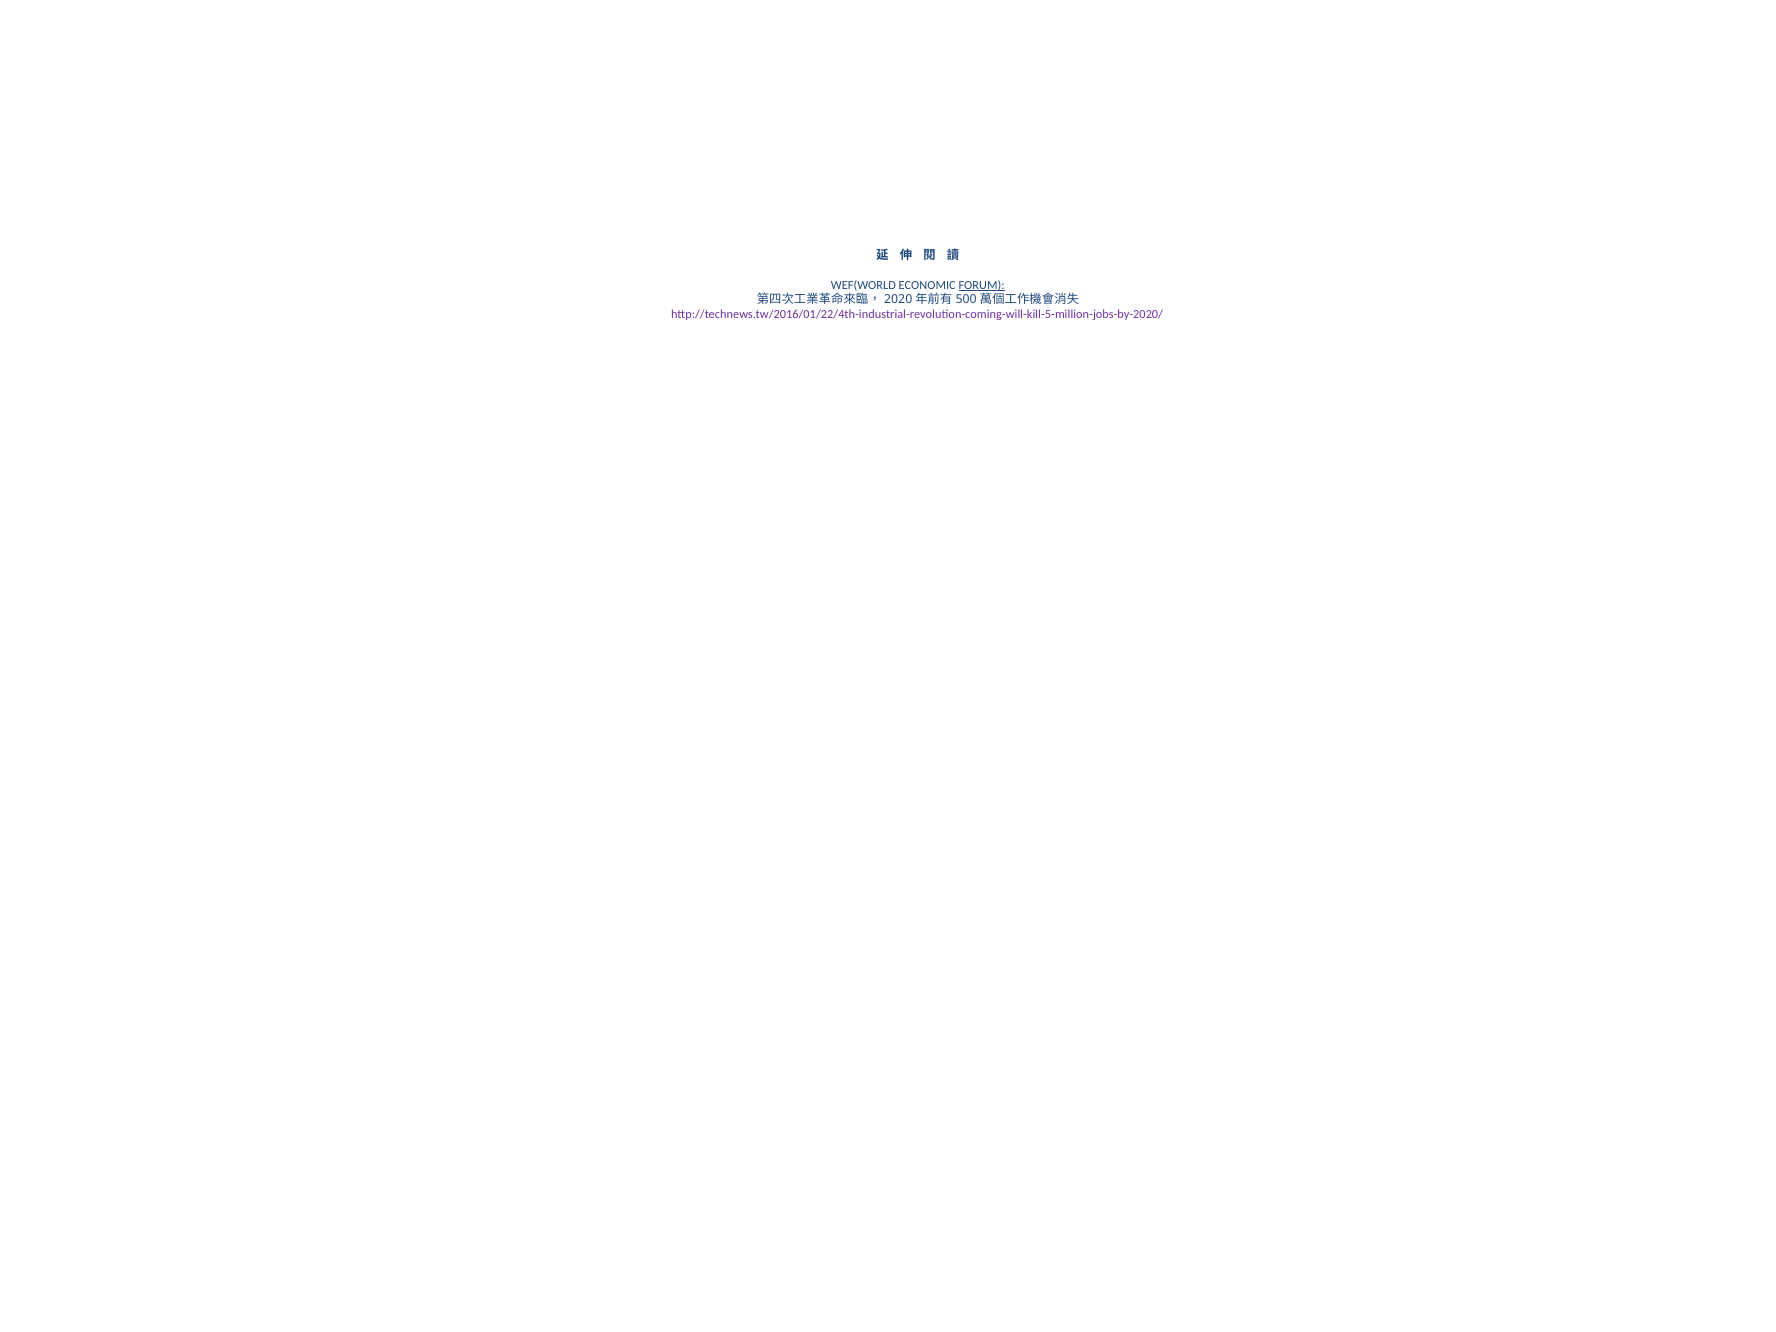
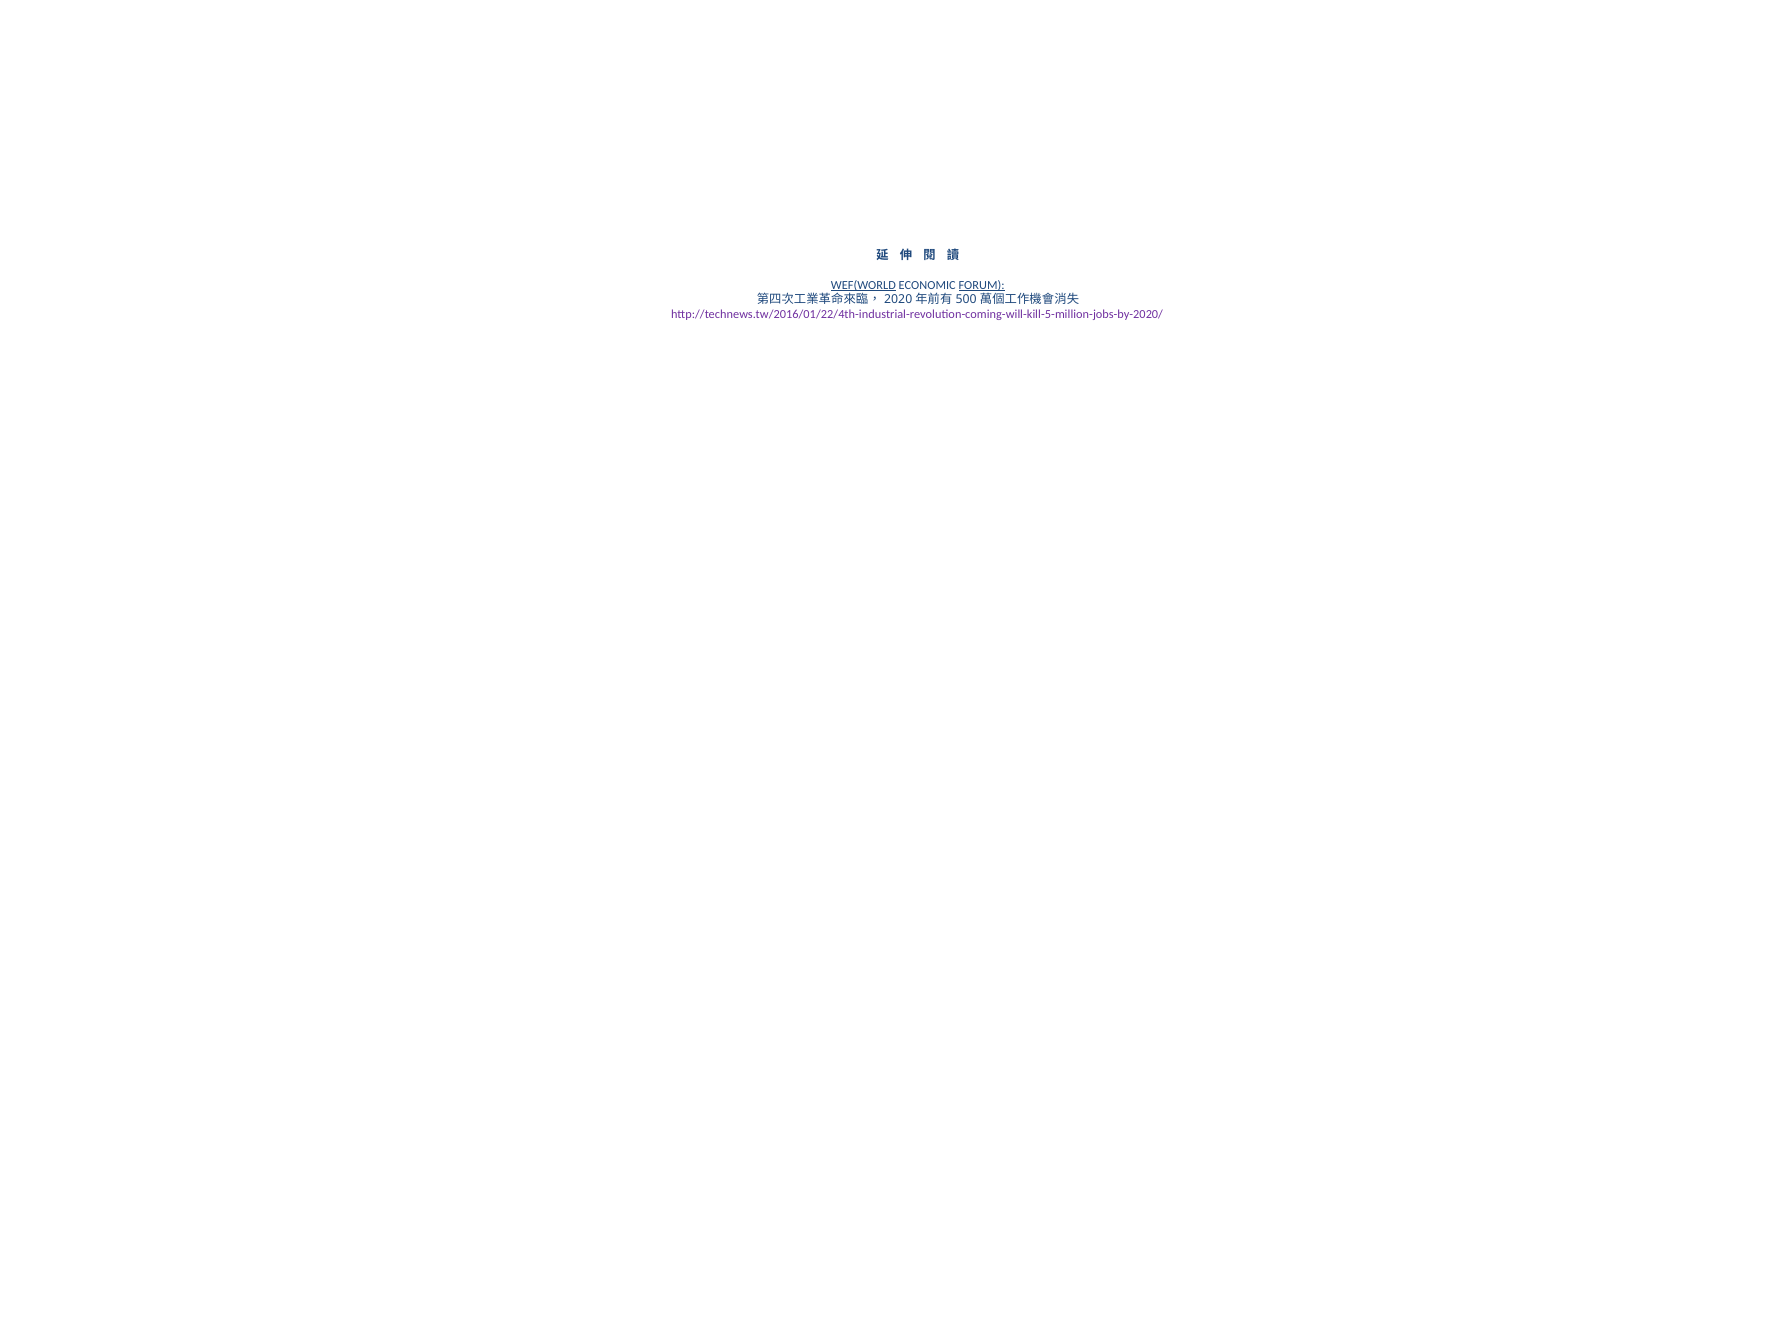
WEF(WORLD underline: none -> present
